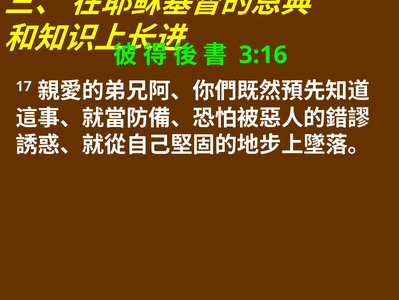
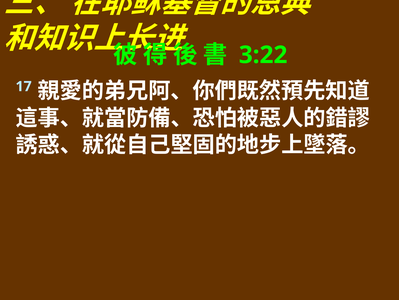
3:16: 3:16 -> 3:22
